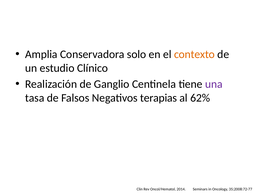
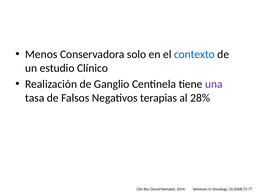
Amplia: Amplia -> Menos
contexto colour: orange -> blue
62%: 62% -> 28%
